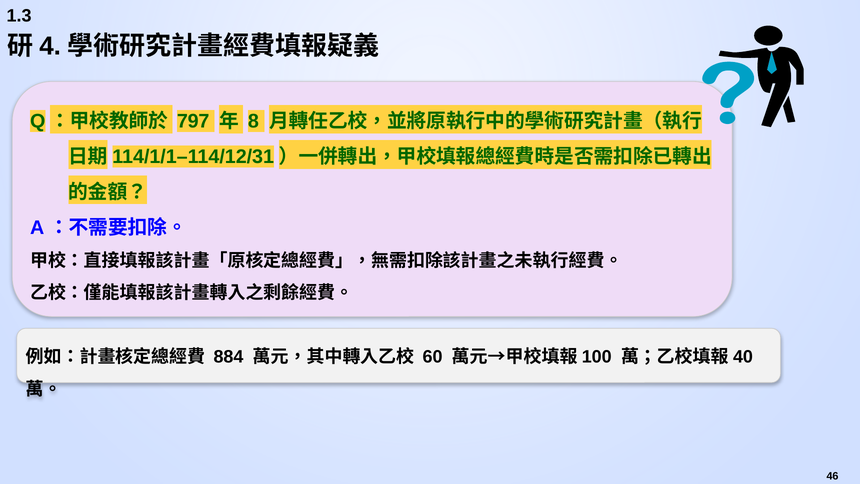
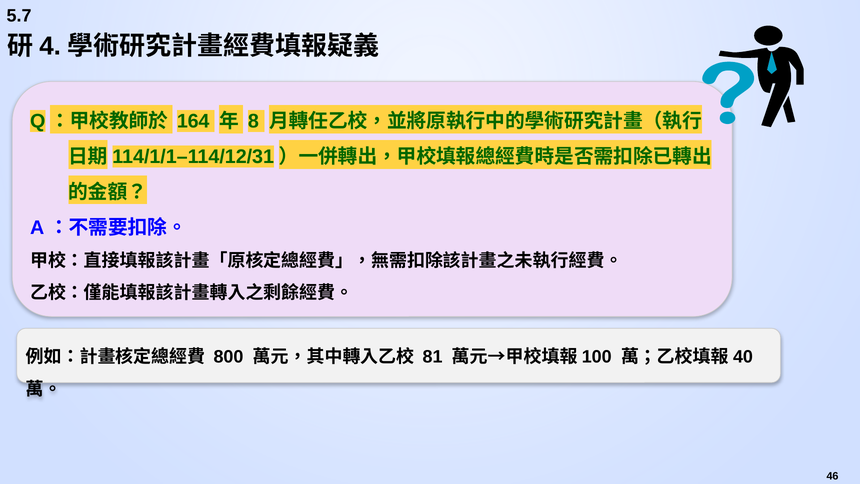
1.3: 1.3 -> 5.7
797: 797 -> 164
884: 884 -> 800
60: 60 -> 81
